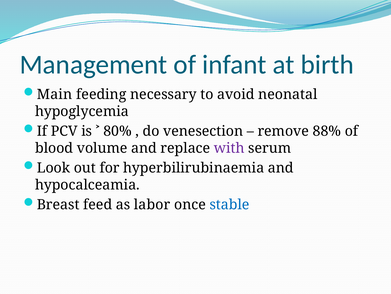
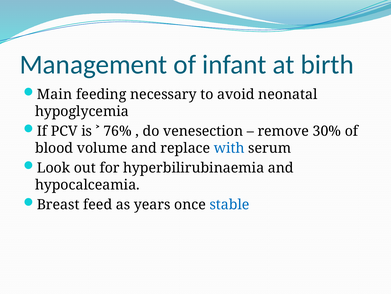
80%: 80% -> 76%
88%: 88% -> 30%
with colour: purple -> blue
labor: labor -> years
